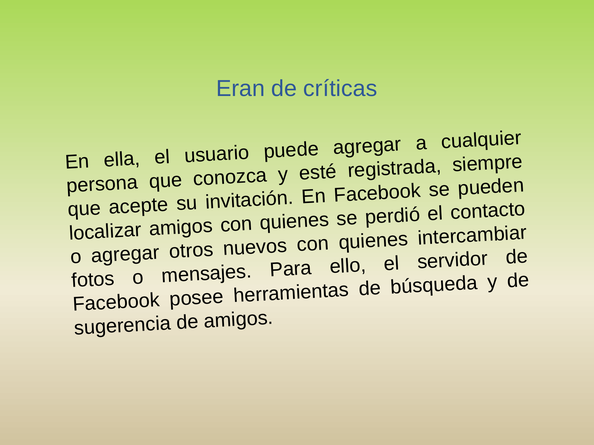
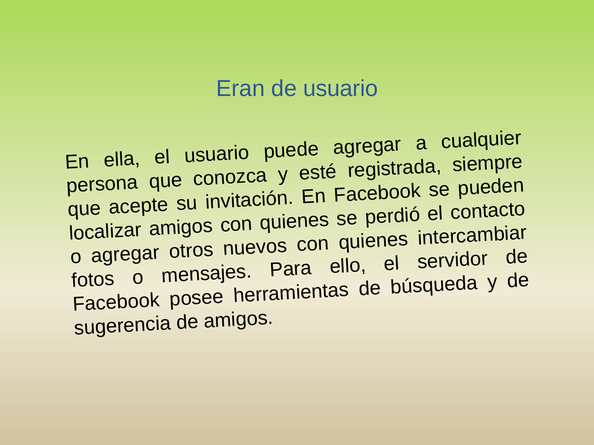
de críticas: críticas -> usuario
